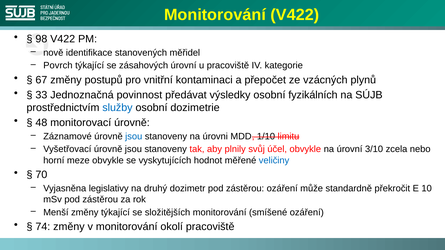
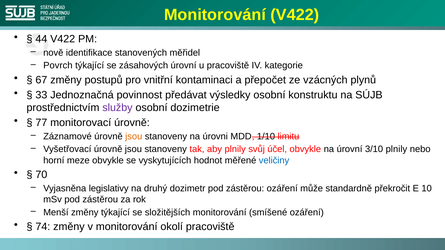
98: 98 -> 44
fyzikálních: fyzikálních -> konstruktu
služby colour: blue -> purple
48: 48 -> 77
jsou at (134, 136) colour: blue -> orange
3/10 zcela: zcela -> plnily
